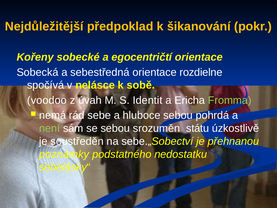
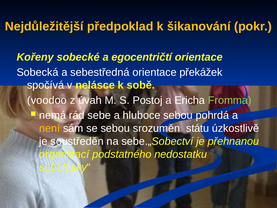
rozdielne: rozdielne -> překážek
Identit: Identit -> Postoj
není colour: light green -> yellow
poznámky: poznámky -> organizací
